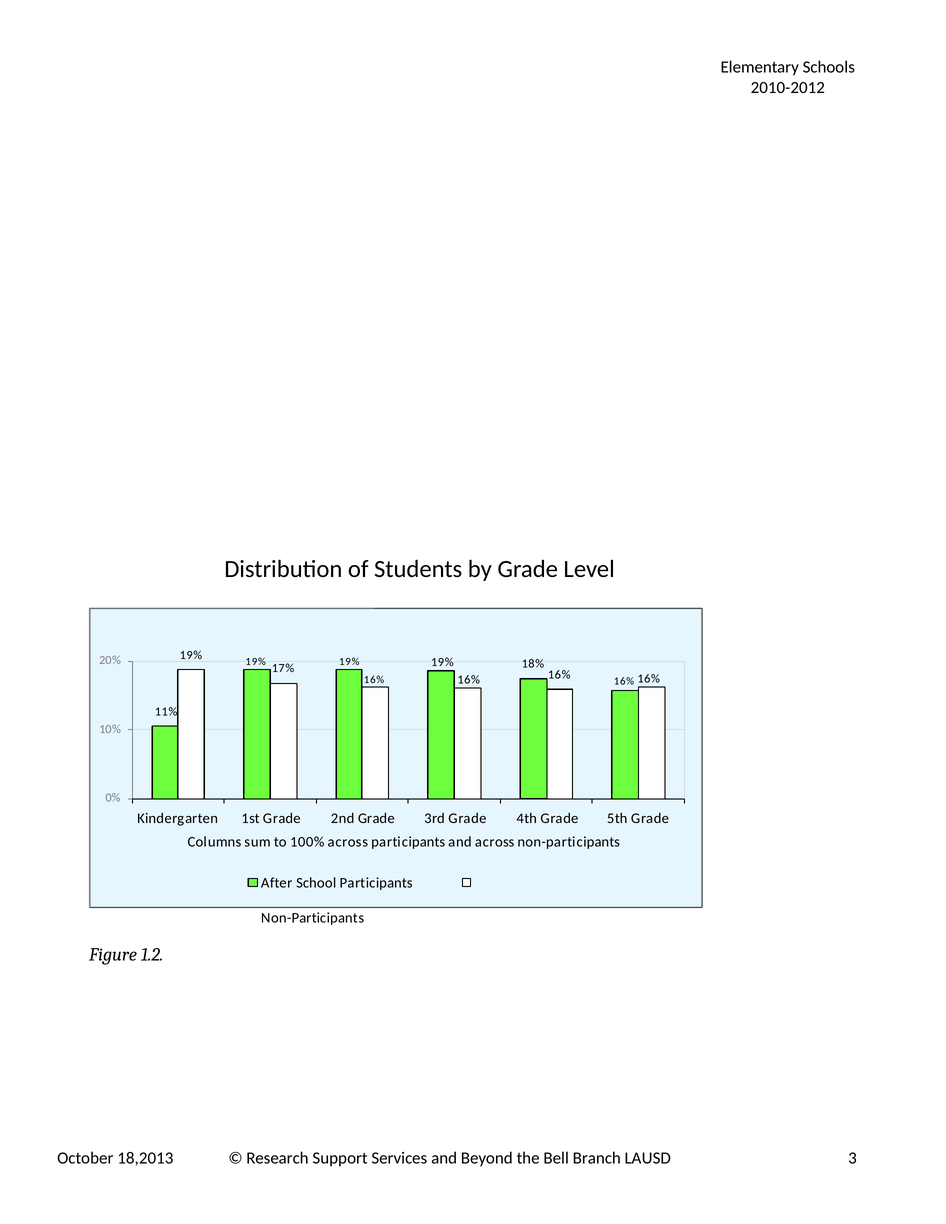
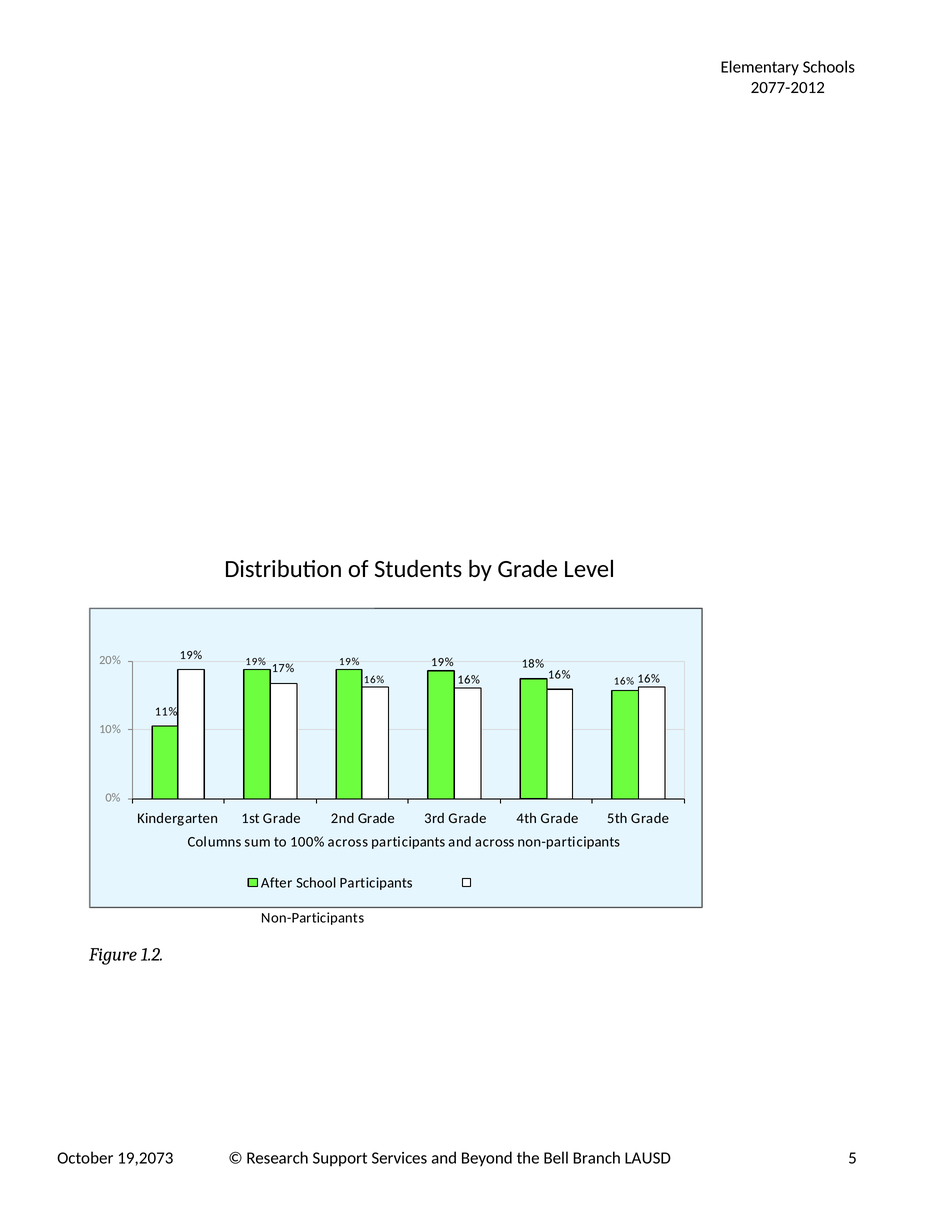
2010-2012: 2010-2012 -> 2077-2012
18,2013: 18,2013 -> 19,2073
3: 3 -> 5
